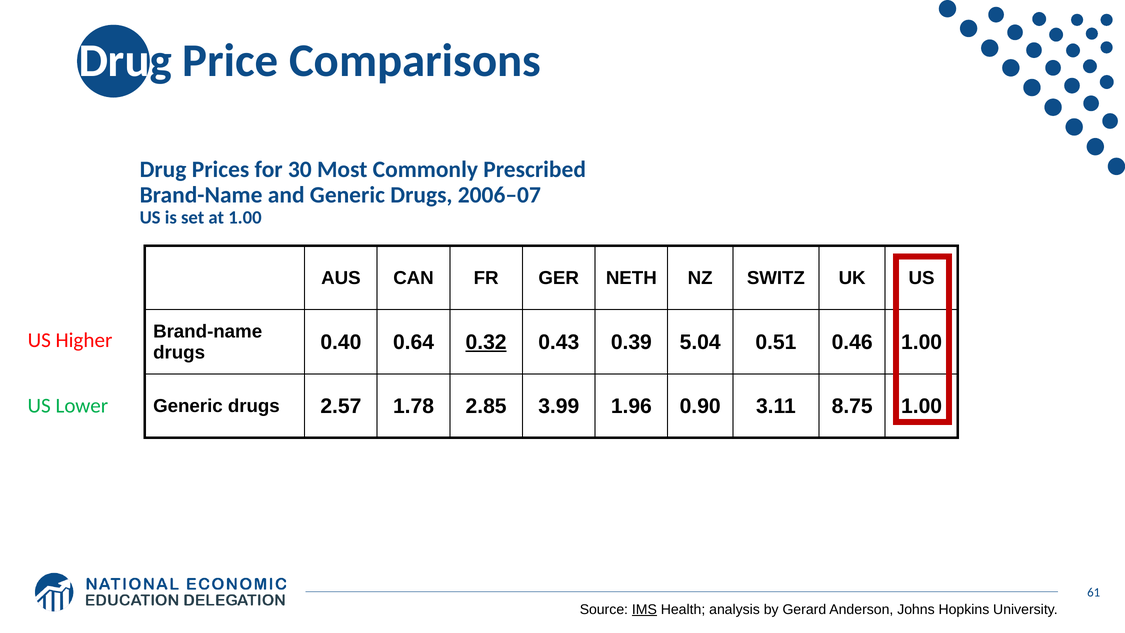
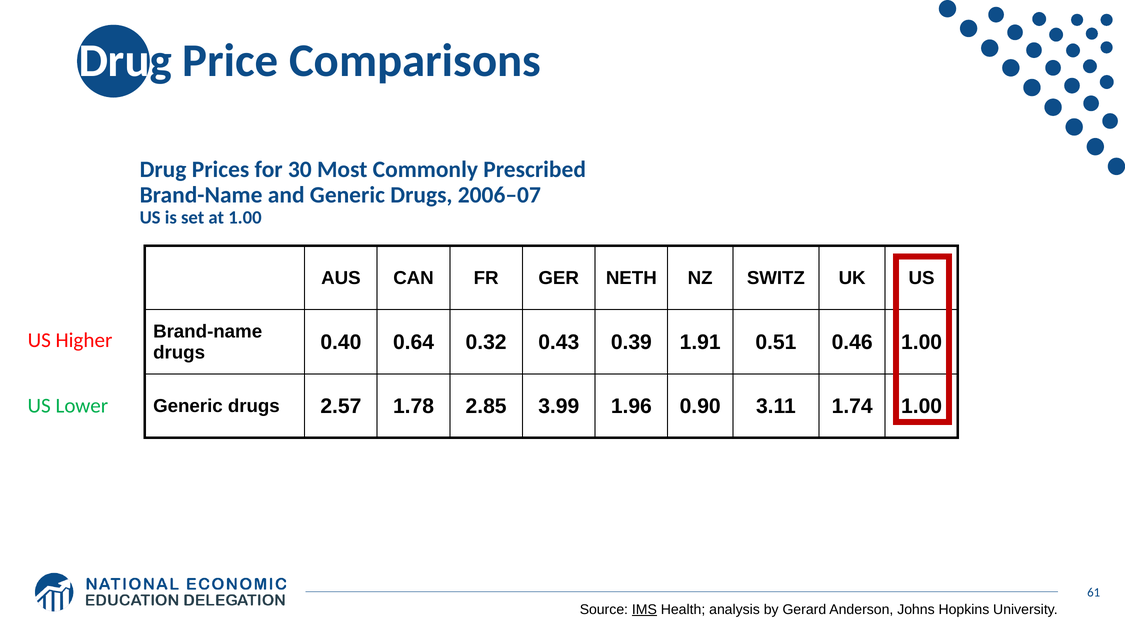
0.32 underline: present -> none
5.04: 5.04 -> 1.91
8.75: 8.75 -> 1.74
